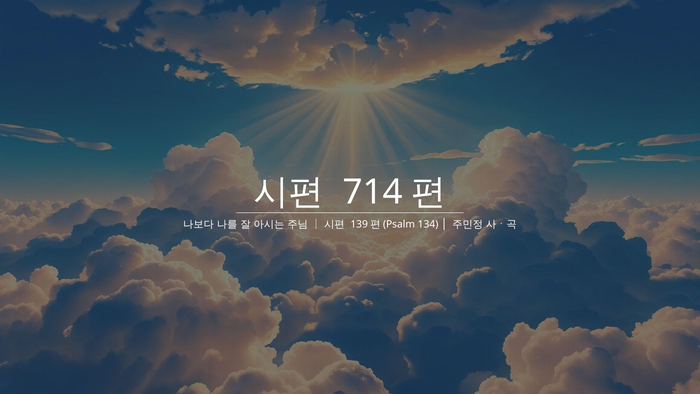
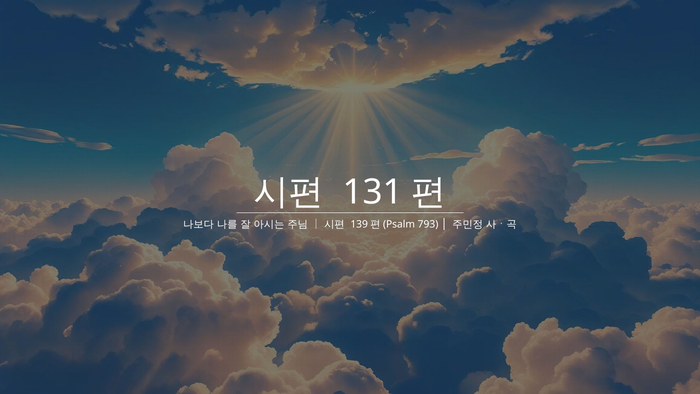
714: 714 -> 131
134: 134 -> 793
